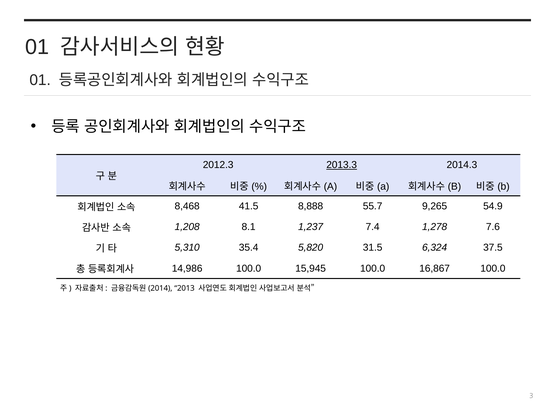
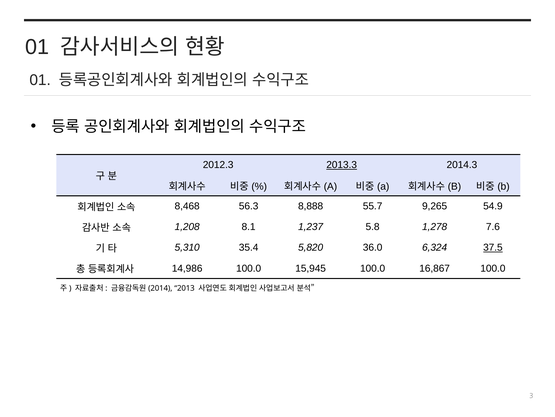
41.5: 41.5 -> 56.3
7.4: 7.4 -> 5.8
31.5: 31.5 -> 36.0
37.5 underline: none -> present
